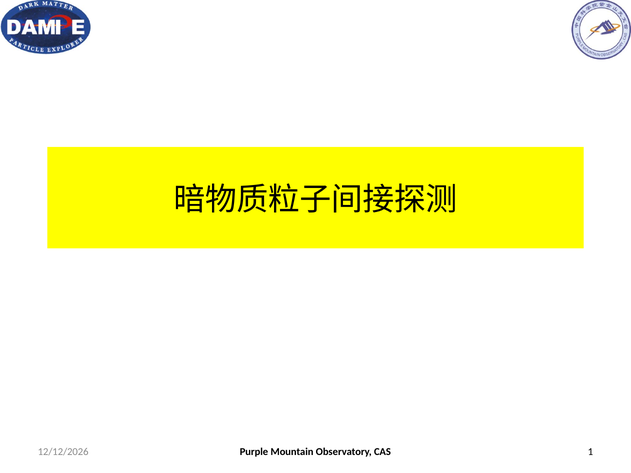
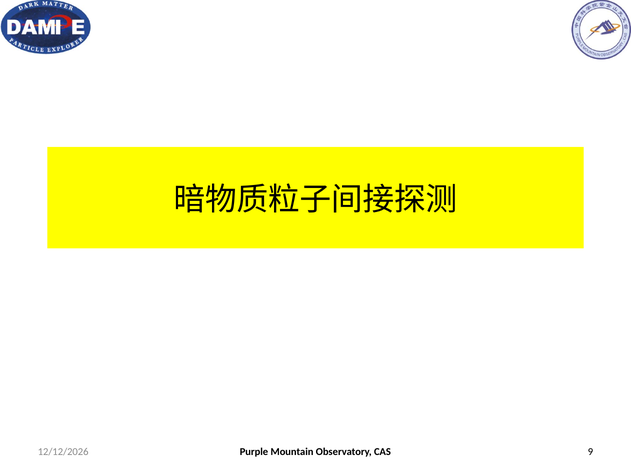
1: 1 -> 9
